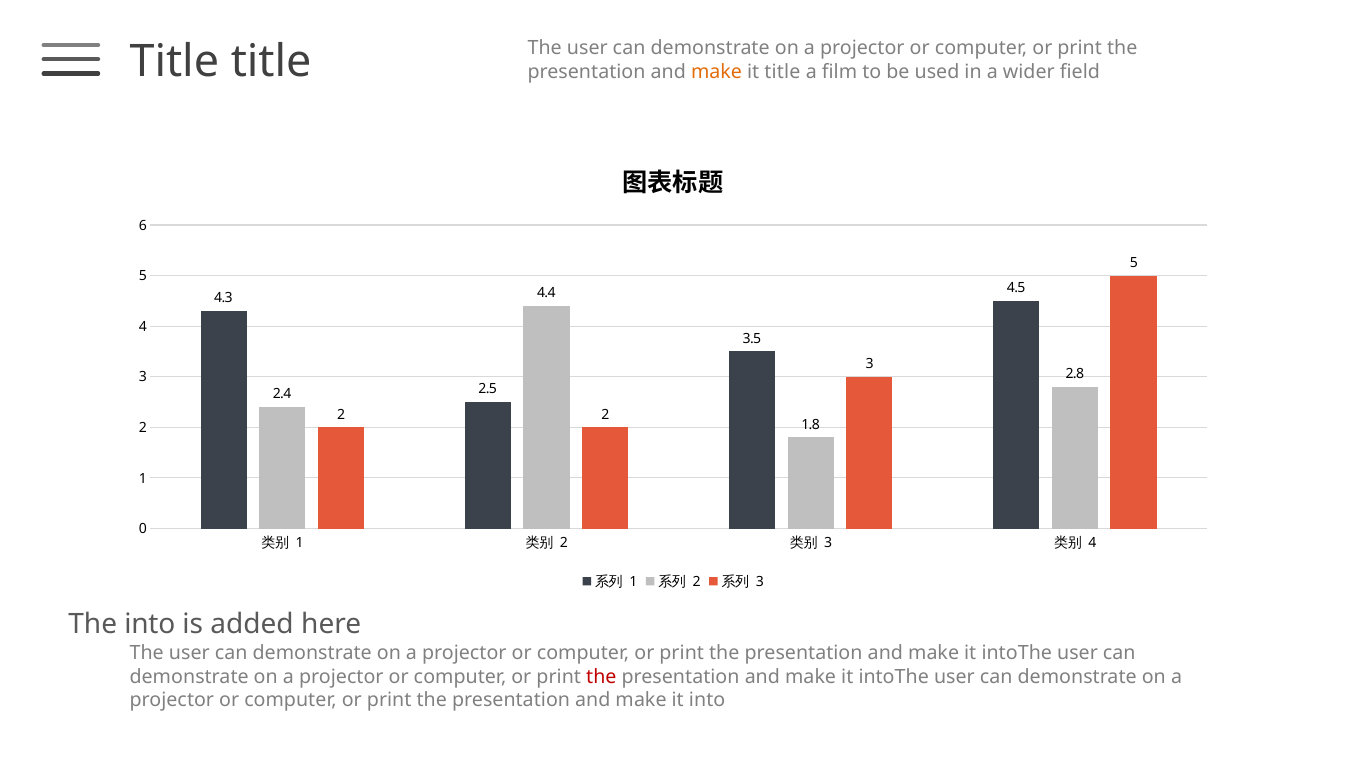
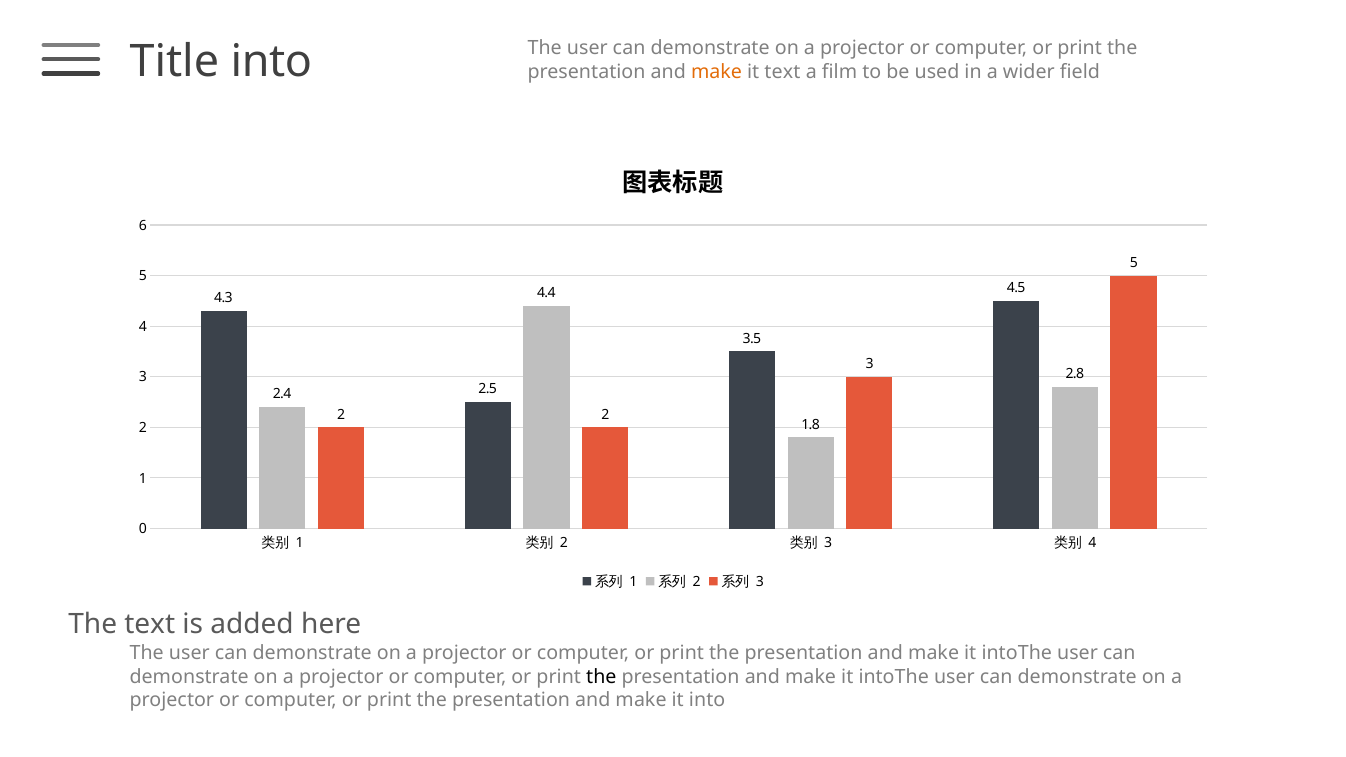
Title title: title -> into
it title: title -> text
The into: into -> text
the at (601, 677) colour: red -> black
